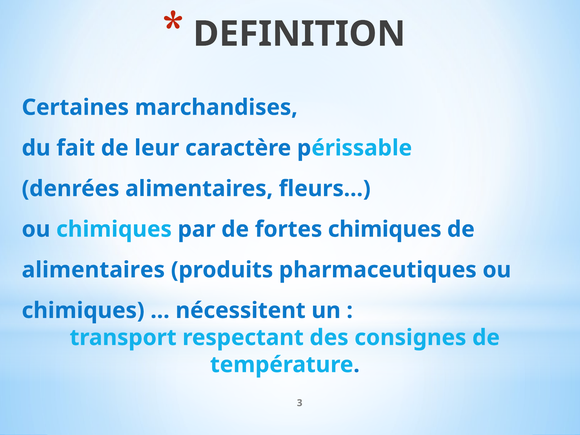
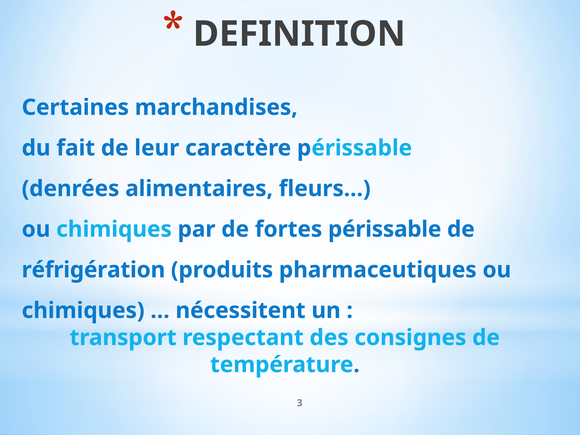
fortes chimiques: chimiques -> périssable
alimentaires at (93, 270): alimentaires -> réfrigération
